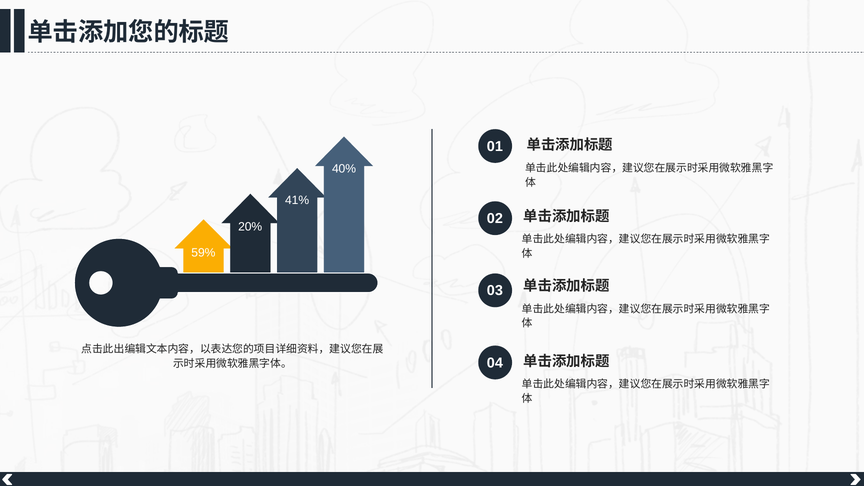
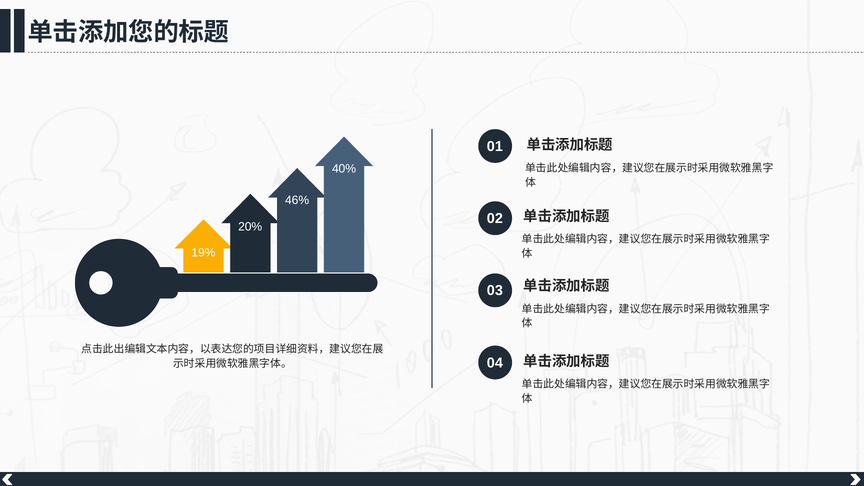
41%: 41% -> 46%
59%: 59% -> 19%
